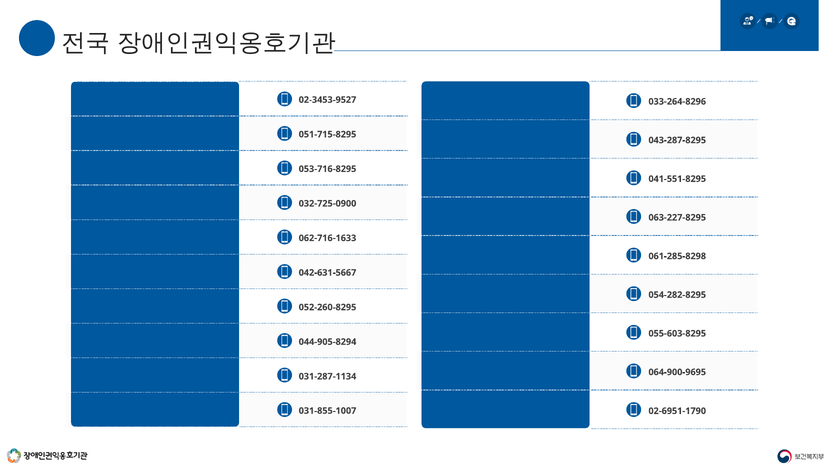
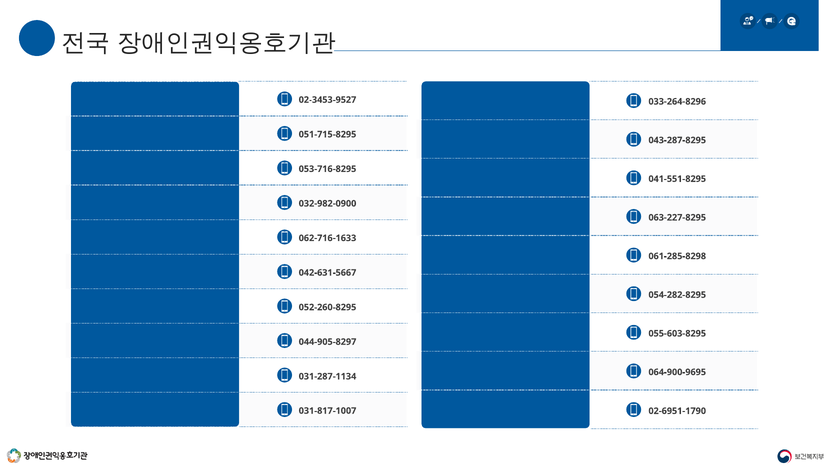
032-725-0900: 032-725-0900 -> 032-982-0900
044-905-8294: 044-905-8294 -> 044-905-8297
031-855-1007: 031-855-1007 -> 031-817-1007
